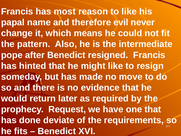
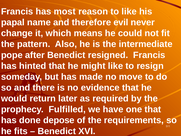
Request: Request -> Fulfilled
deviate: deviate -> depose
